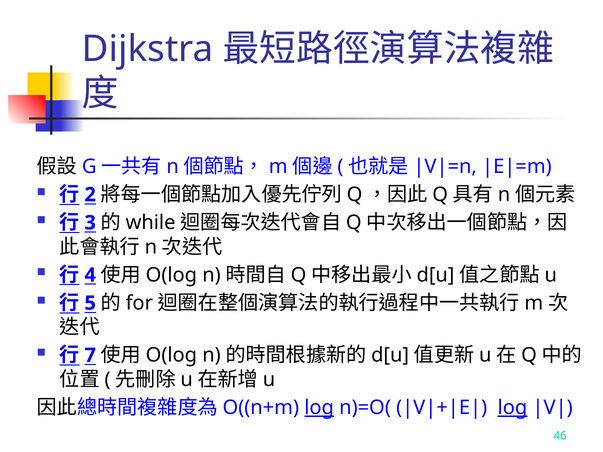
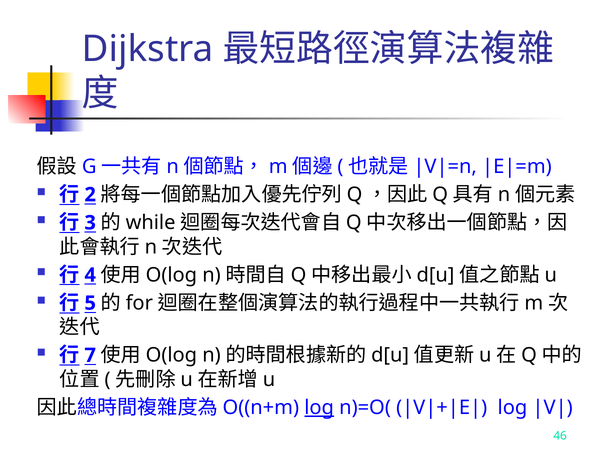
log at (512, 408) underline: present -> none
